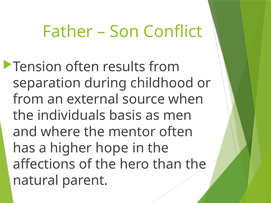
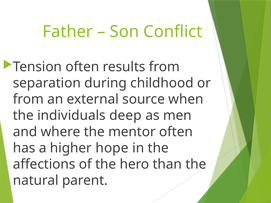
basis: basis -> deep
